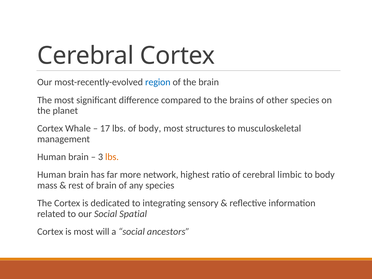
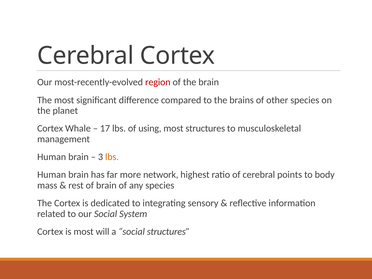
region colour: blue -> red
of body: body -> using
limbic: limbic -> points
Spatial: Spatial -> System
social ancestors: ancestors -> structures
